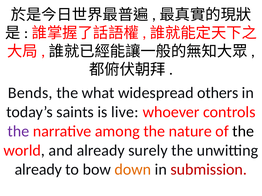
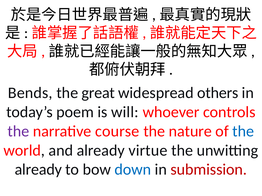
what: what -> great
saints: saints -> poem
live: live -> will
among: among -> course
the at (243, 132) colour: black -> blue
surely: surely -> virtue
down colour: orange -> blue
